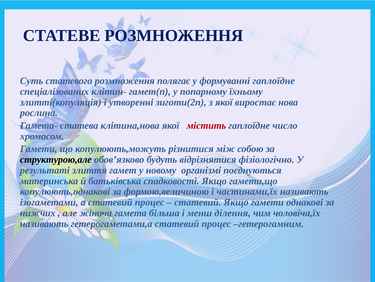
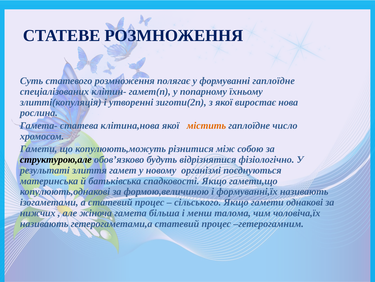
містить colour: red -> orange
частинами,їх: частинами,їх -> формуванні,їх
статевий at (198, 202): статевий -> сільського
ділення: ділення -> талома
